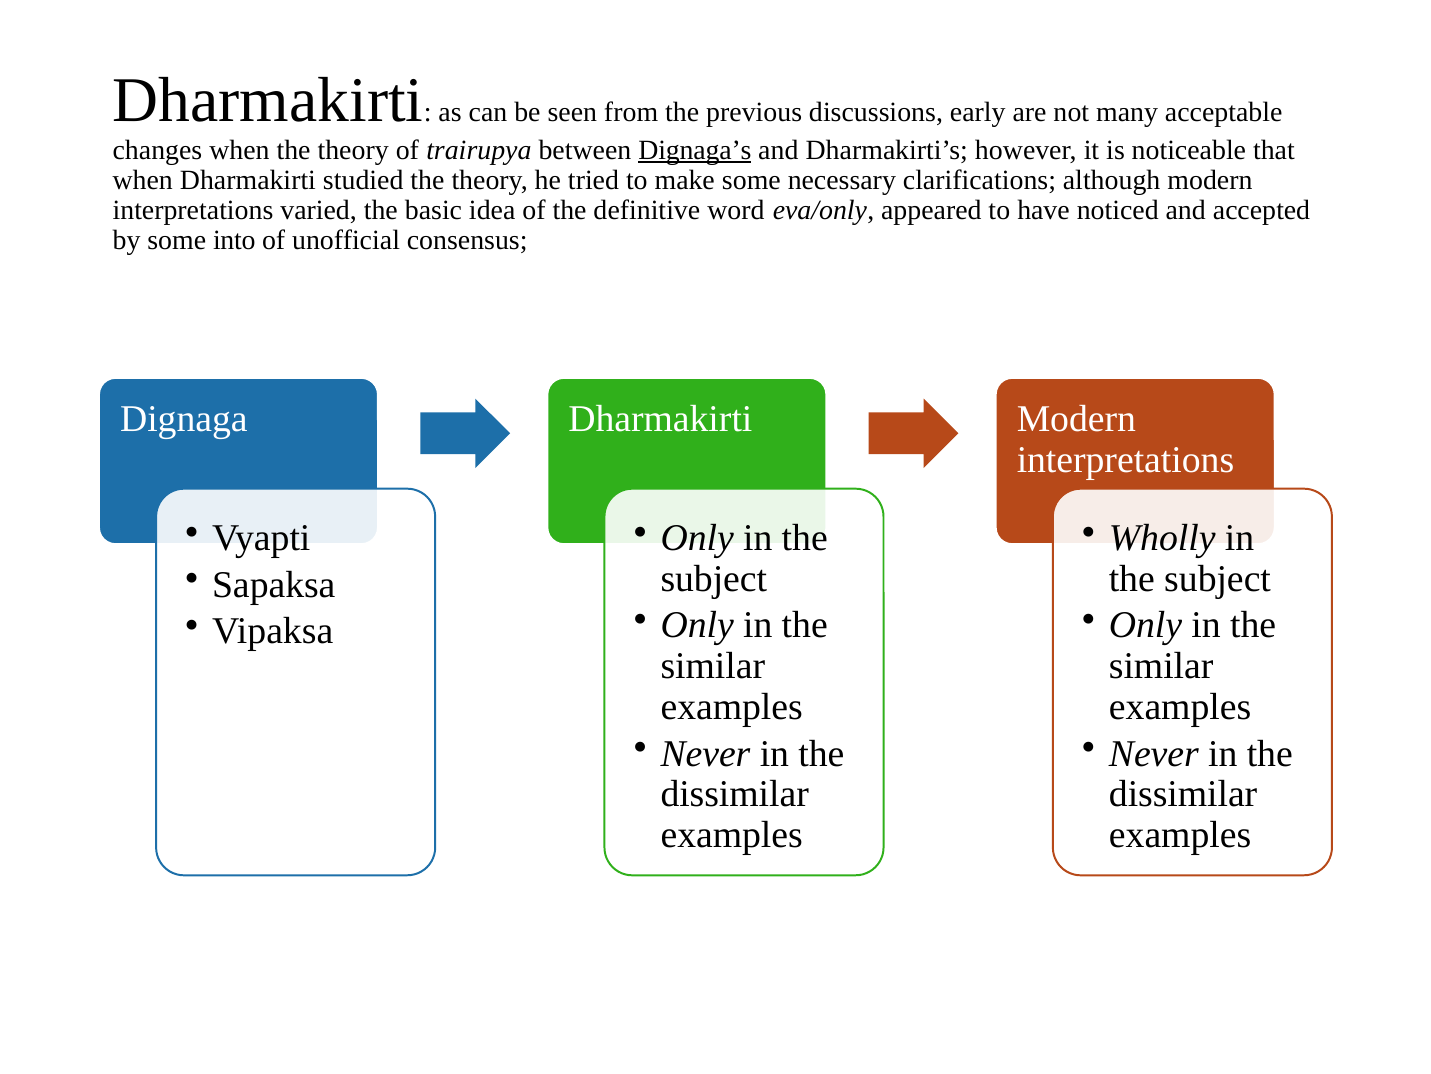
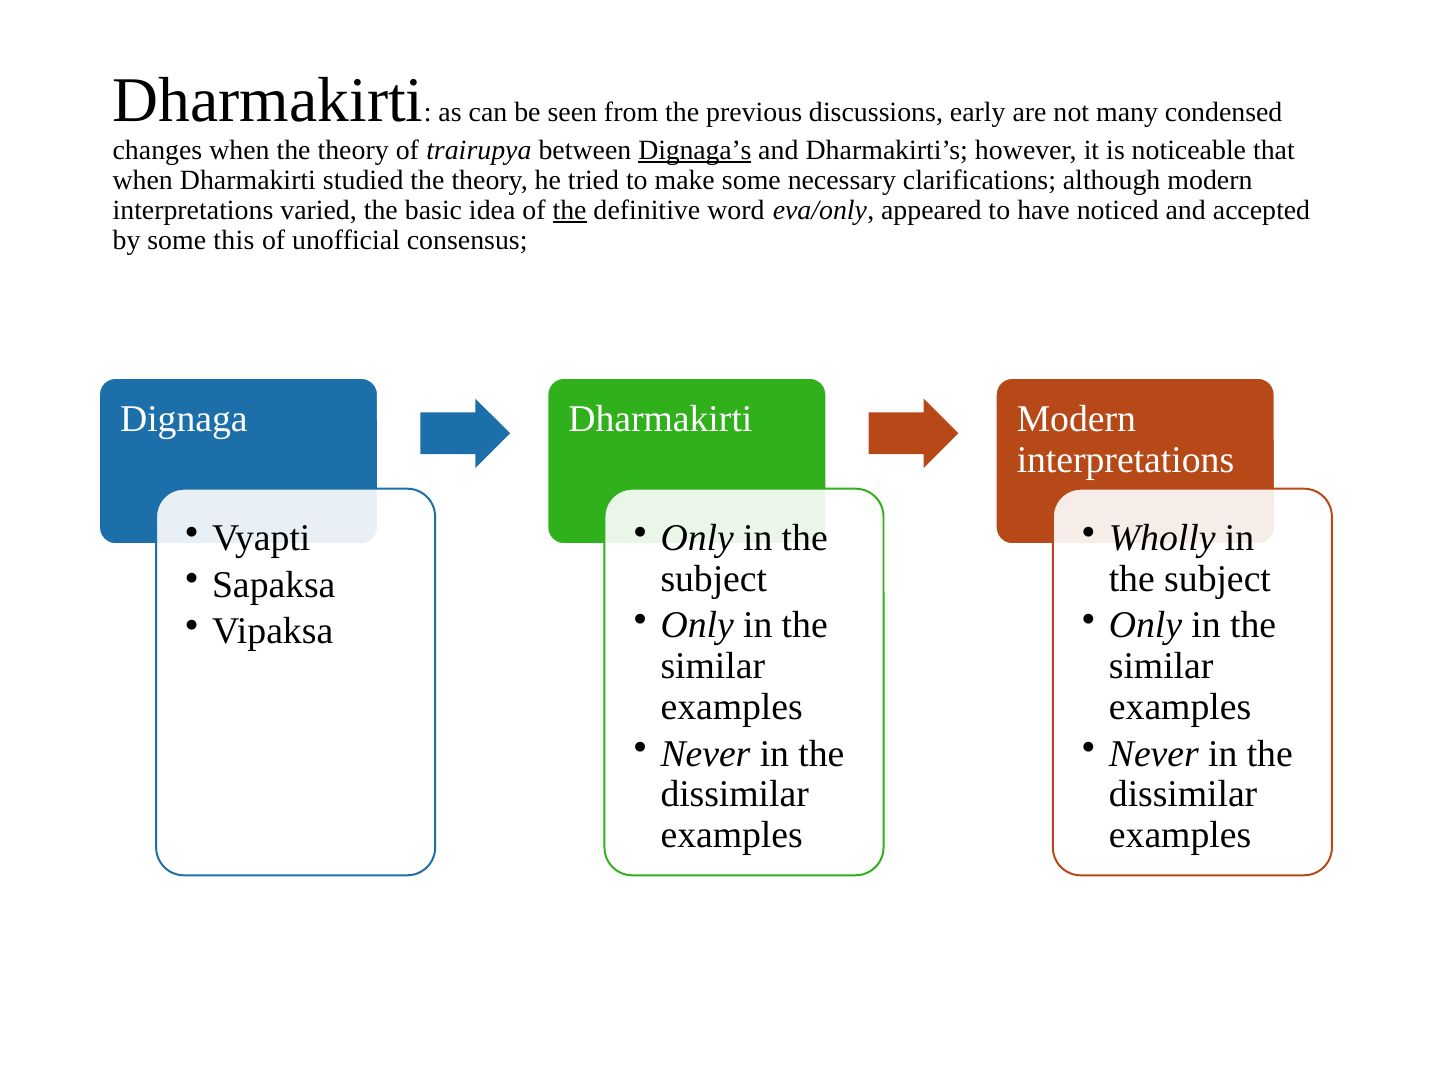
acceptable: acceptable -> condensed
the at (570, 210) underline: none -> present
into: into -> this
